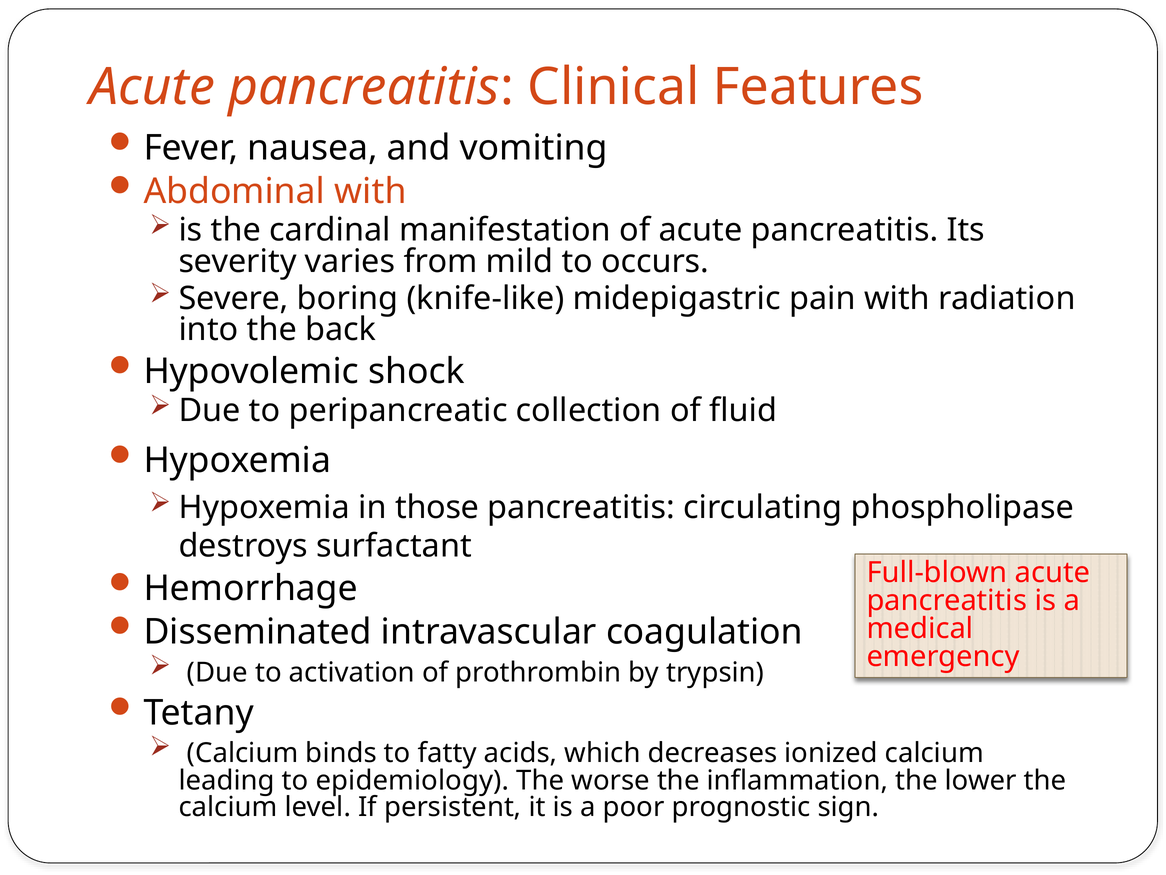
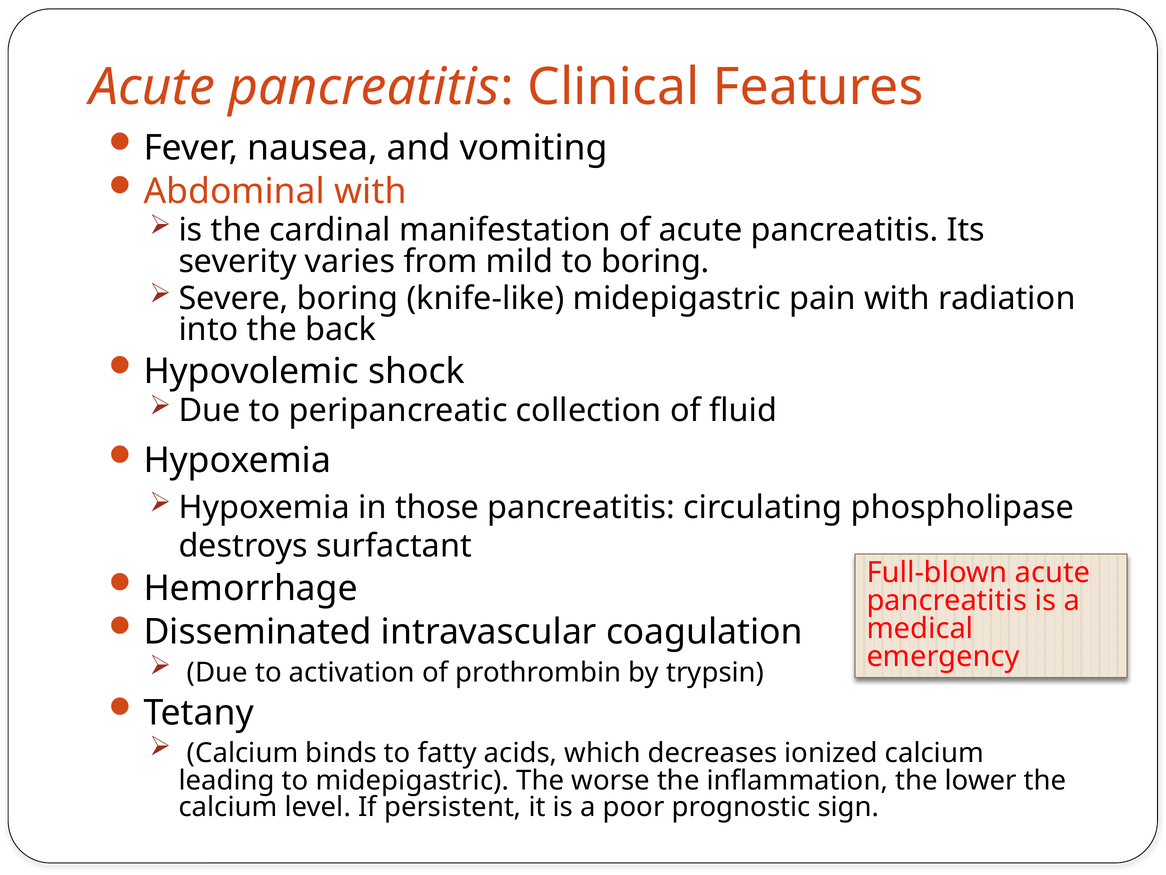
to occurs: occurs -> boring
to epidemiology: epidemiology -> midepigastric
